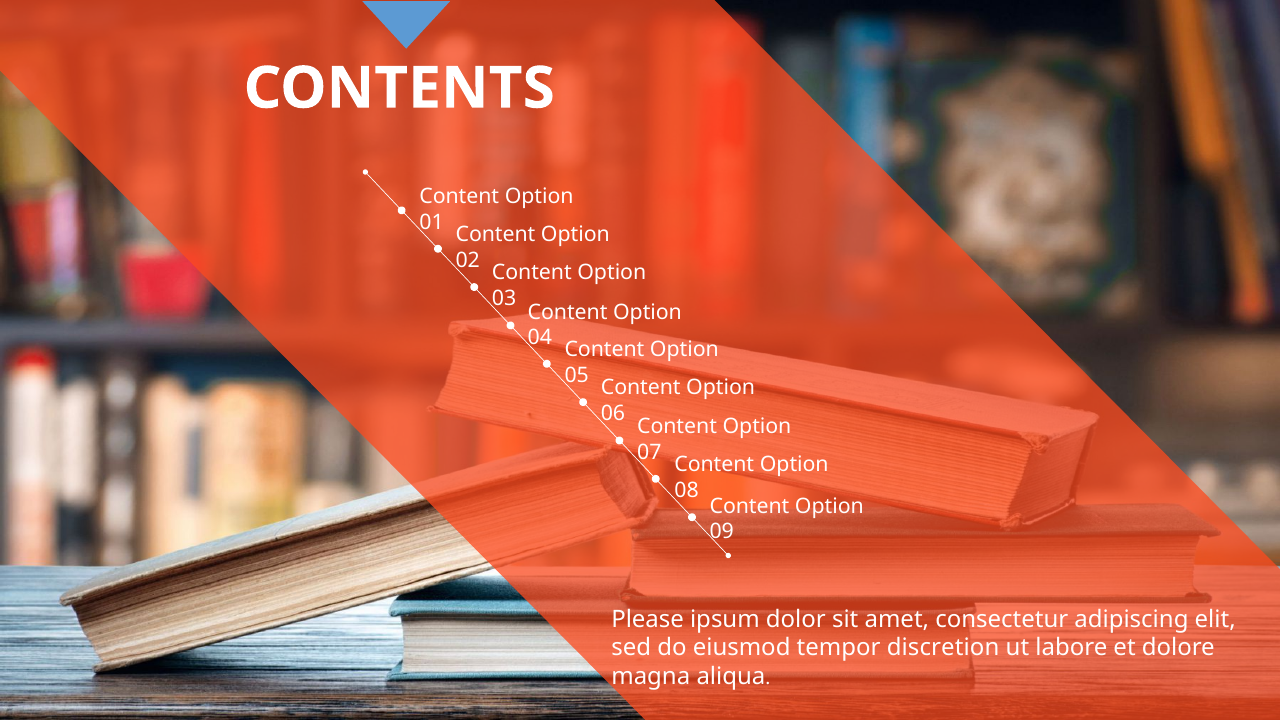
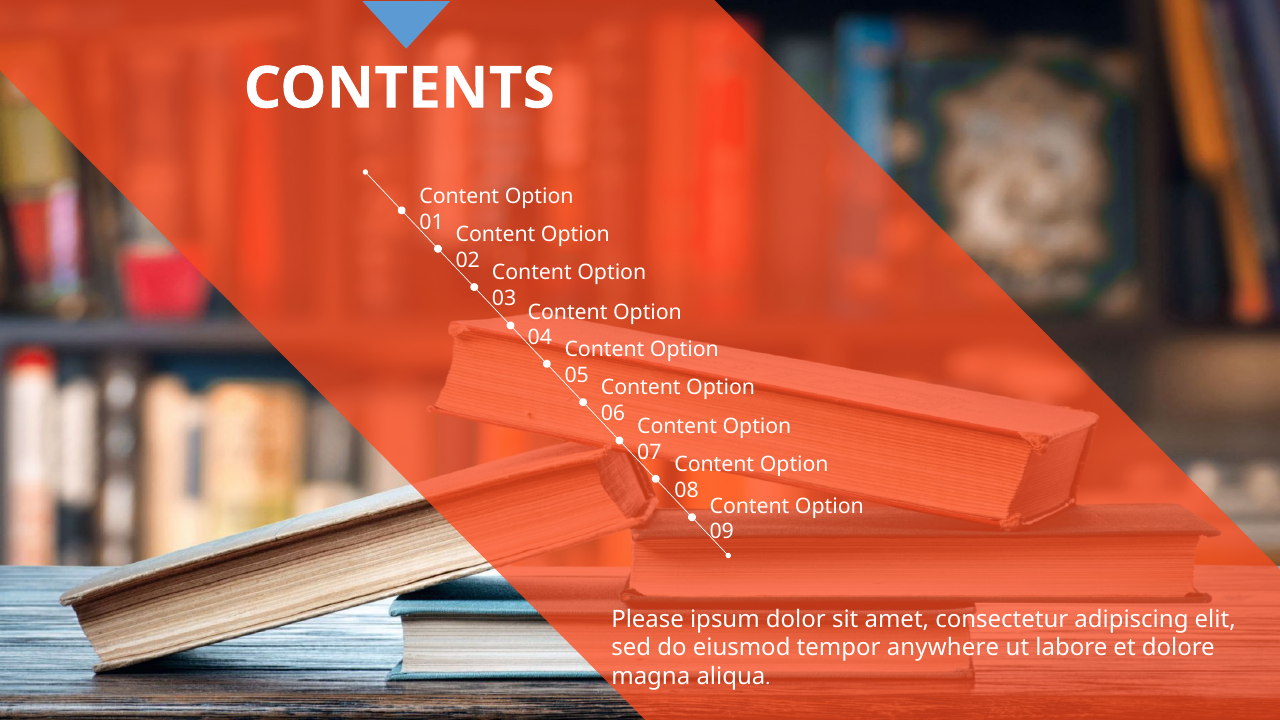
discretion: discretion -> anywhere
